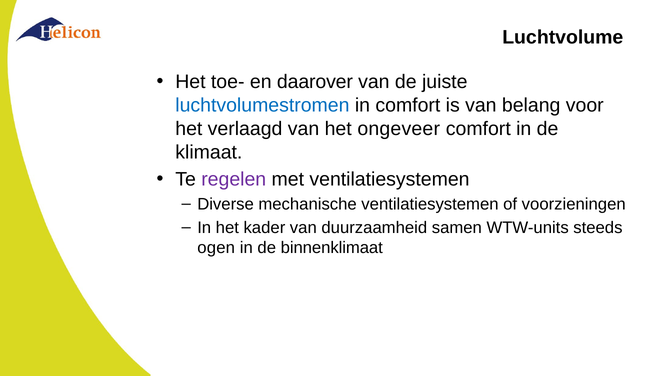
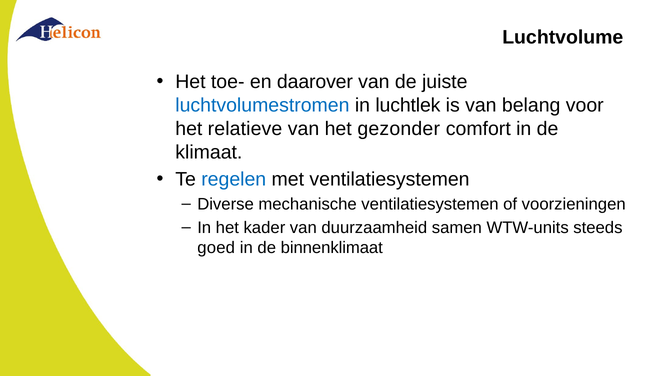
in comfort: comfort -> luchtlek
verlaagd: verlaagd -> relatieve
ongeveer: ongeveer -> gezonder
regelen colour: purple -> blue
ogen: ogen -> goed
